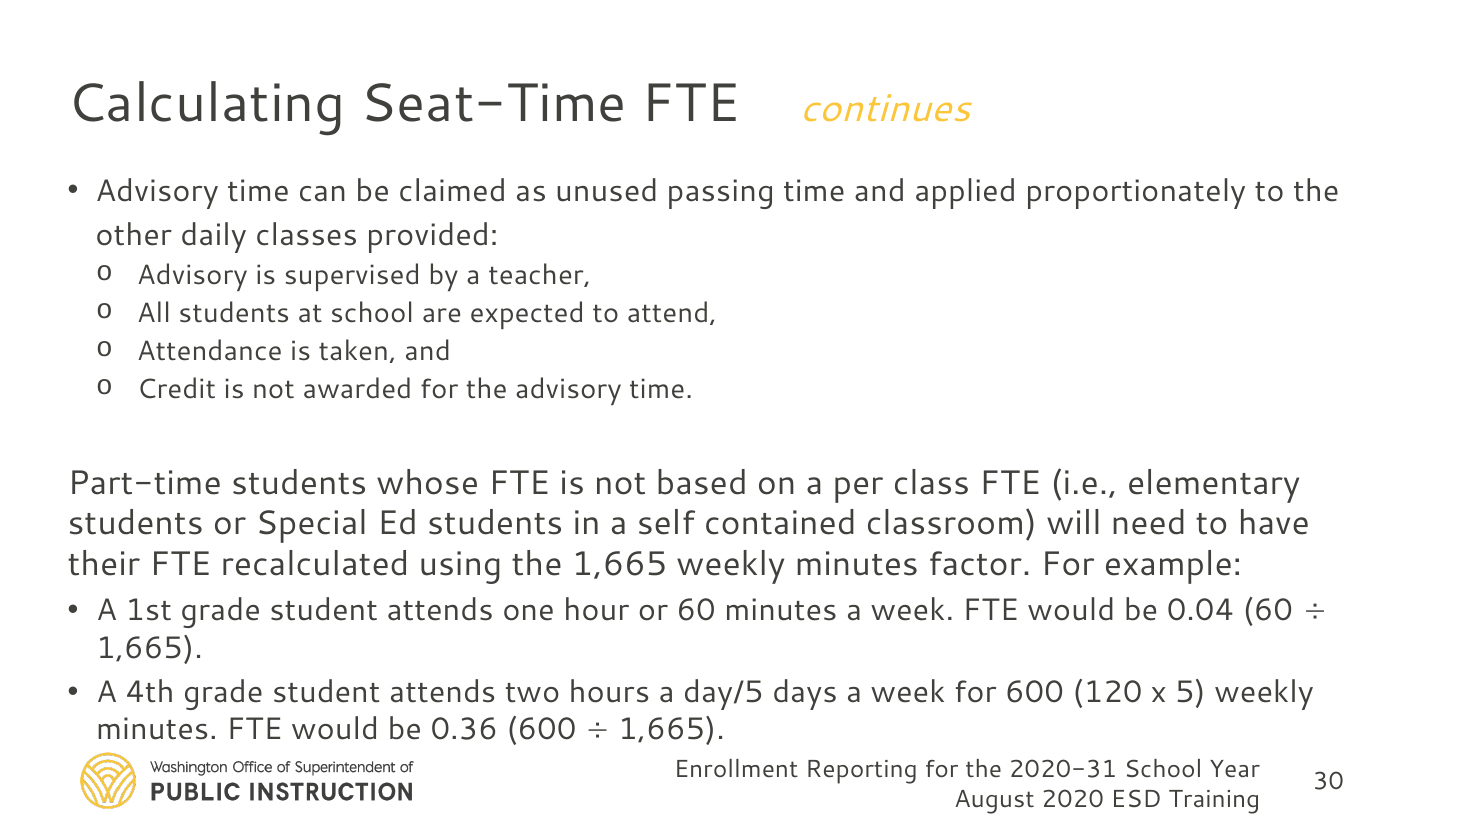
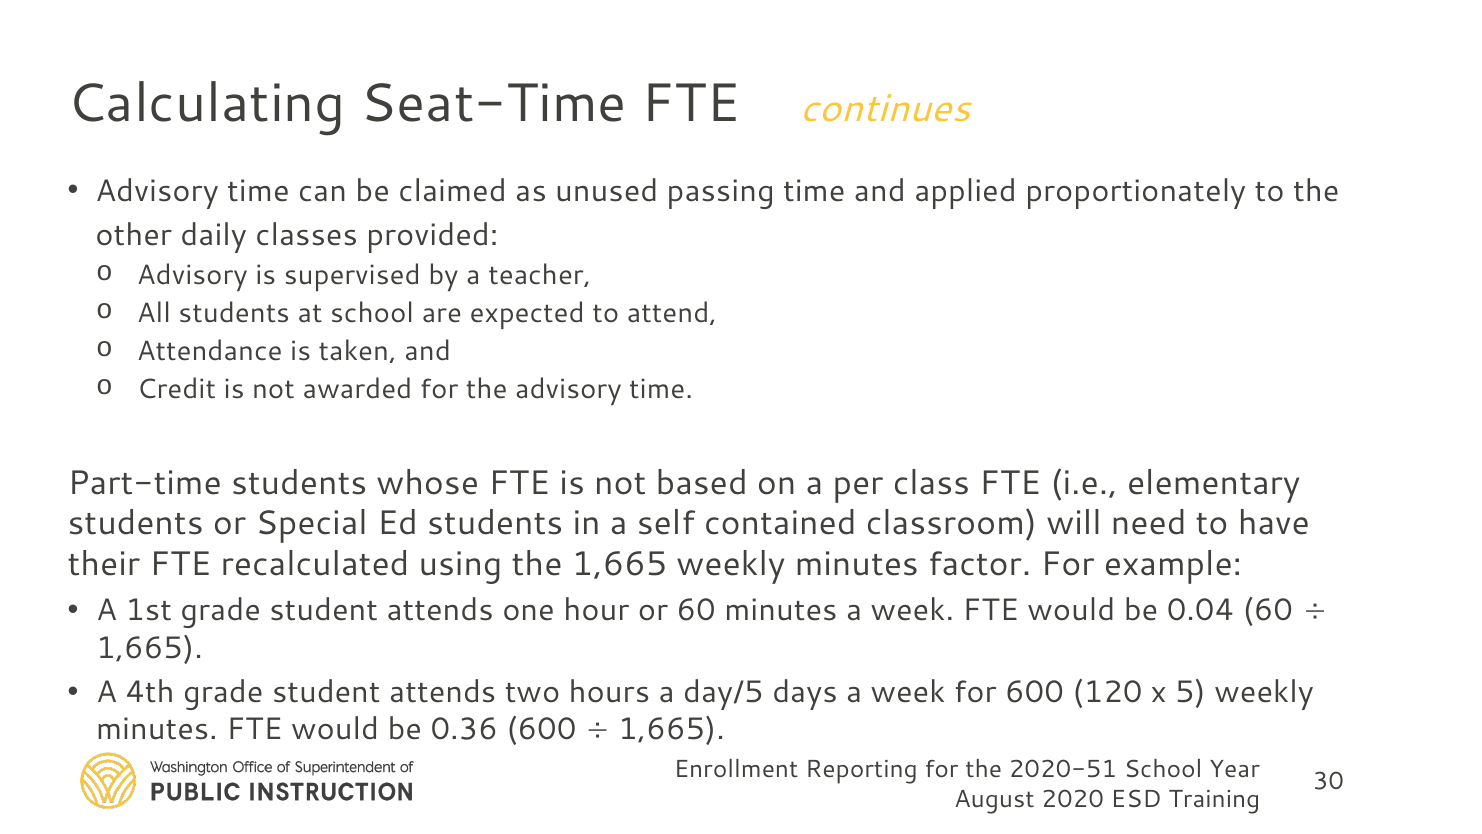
2020-31: 2020-31 -> 2020-51
